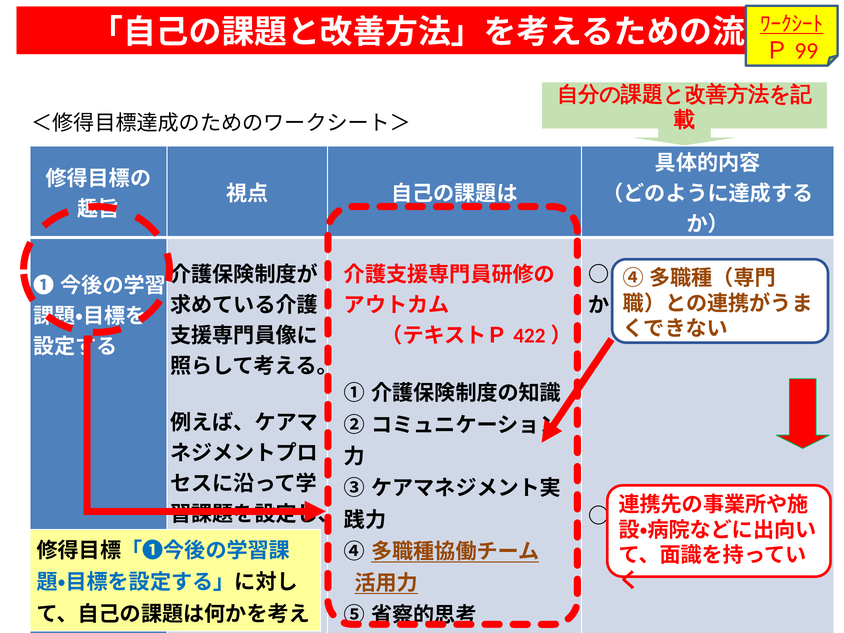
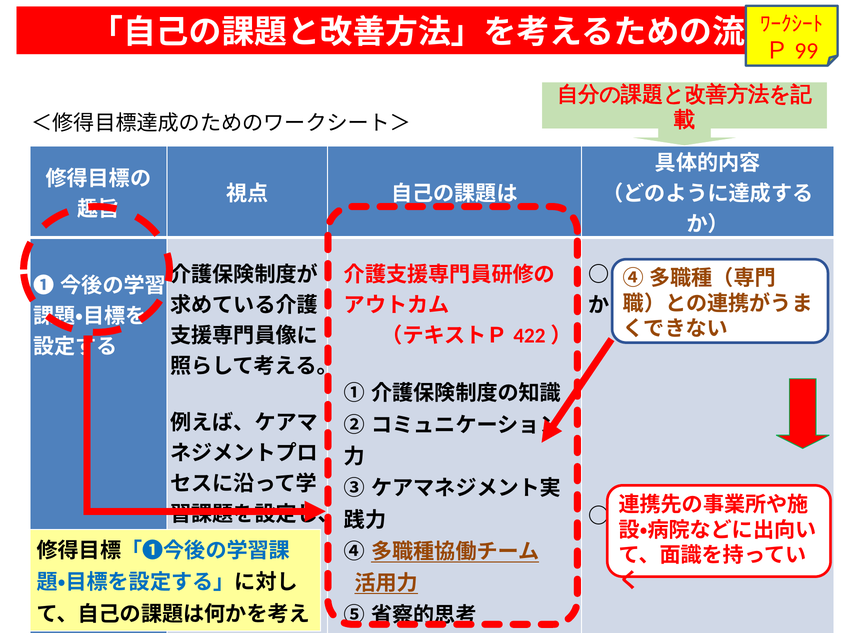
ﾜｰｸｼｰﾄ underline: present -> none
